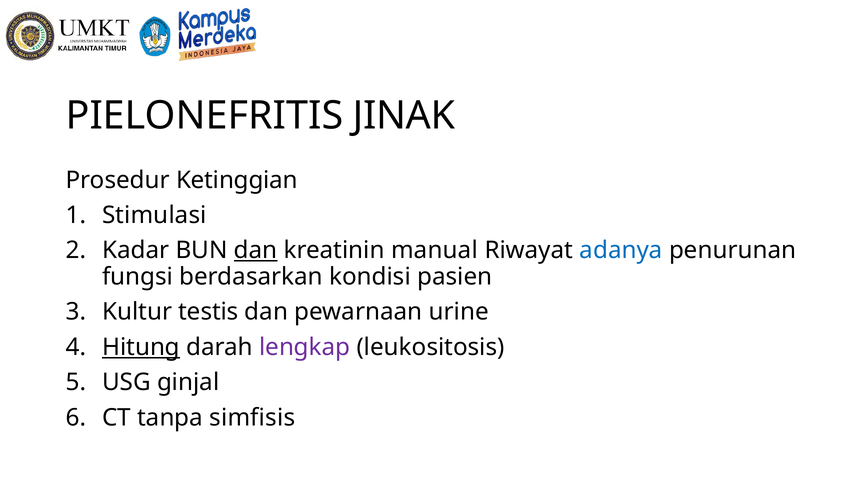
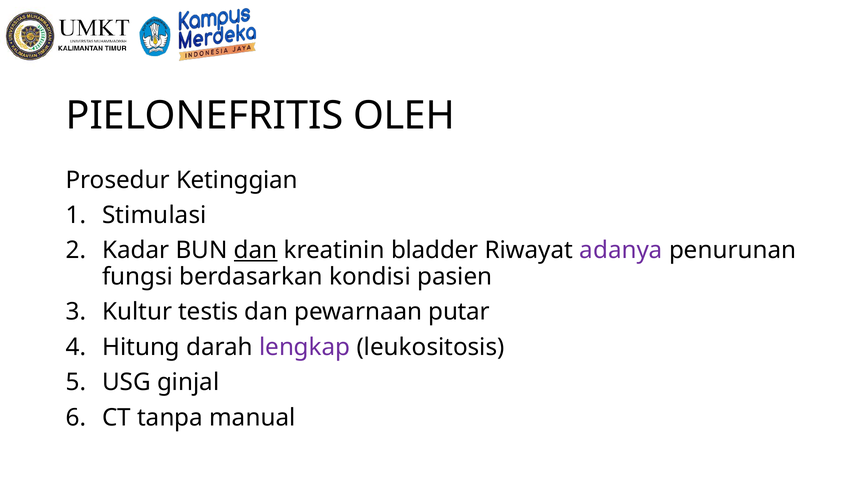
JINAK: JINAK -> OLEH
manual: manual -> bladder
adanya colour: blue -> purple
urine: urine -> putar
Hitung underline: present -> none
simfisis: simfisis -> manual
